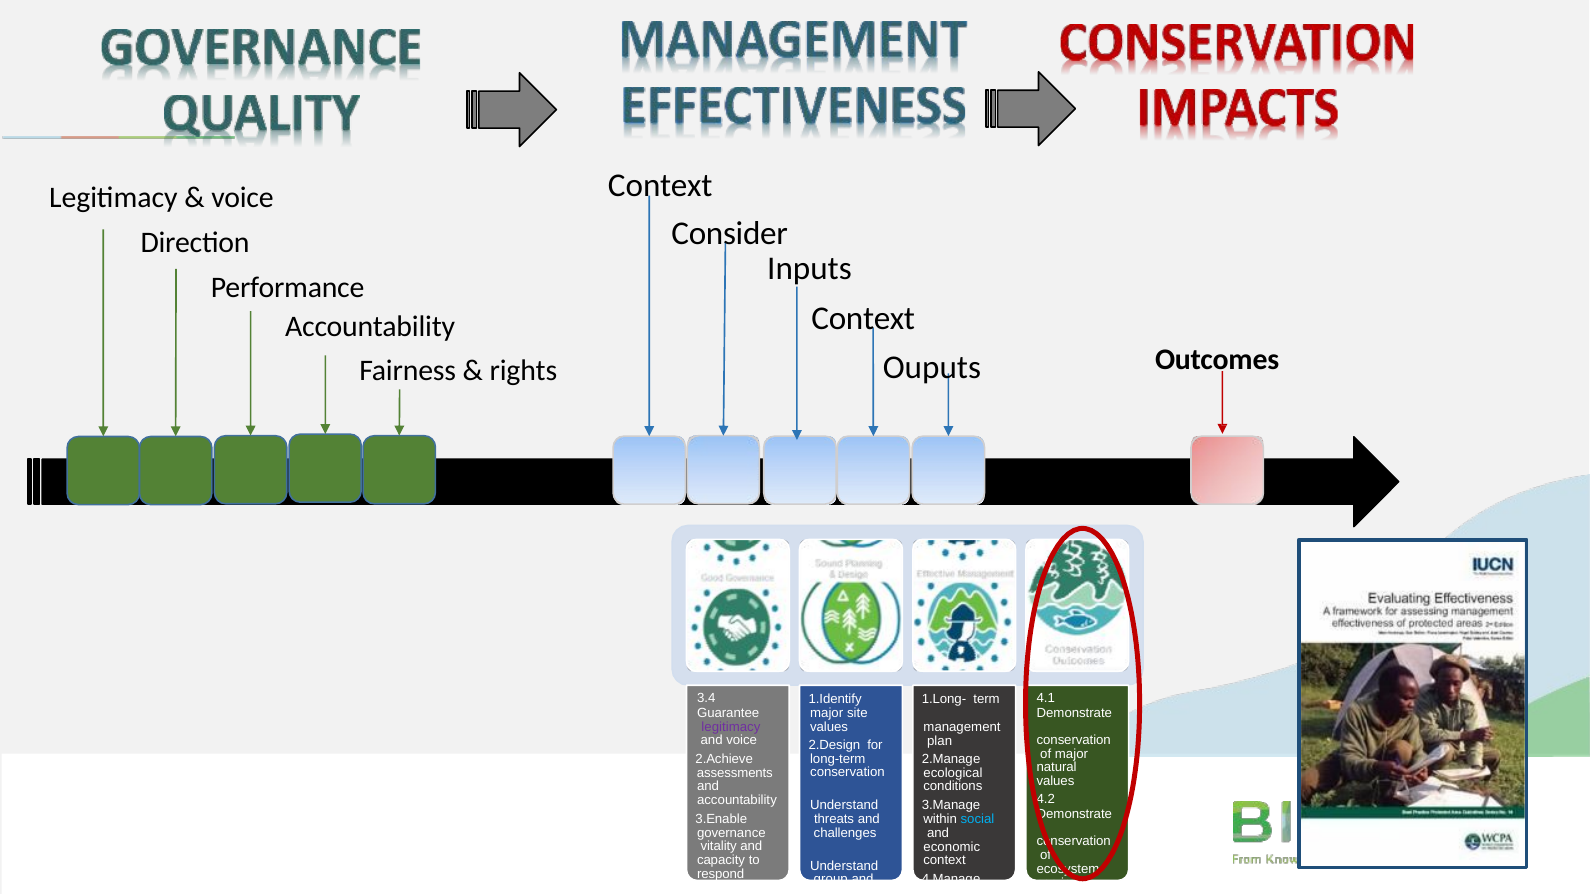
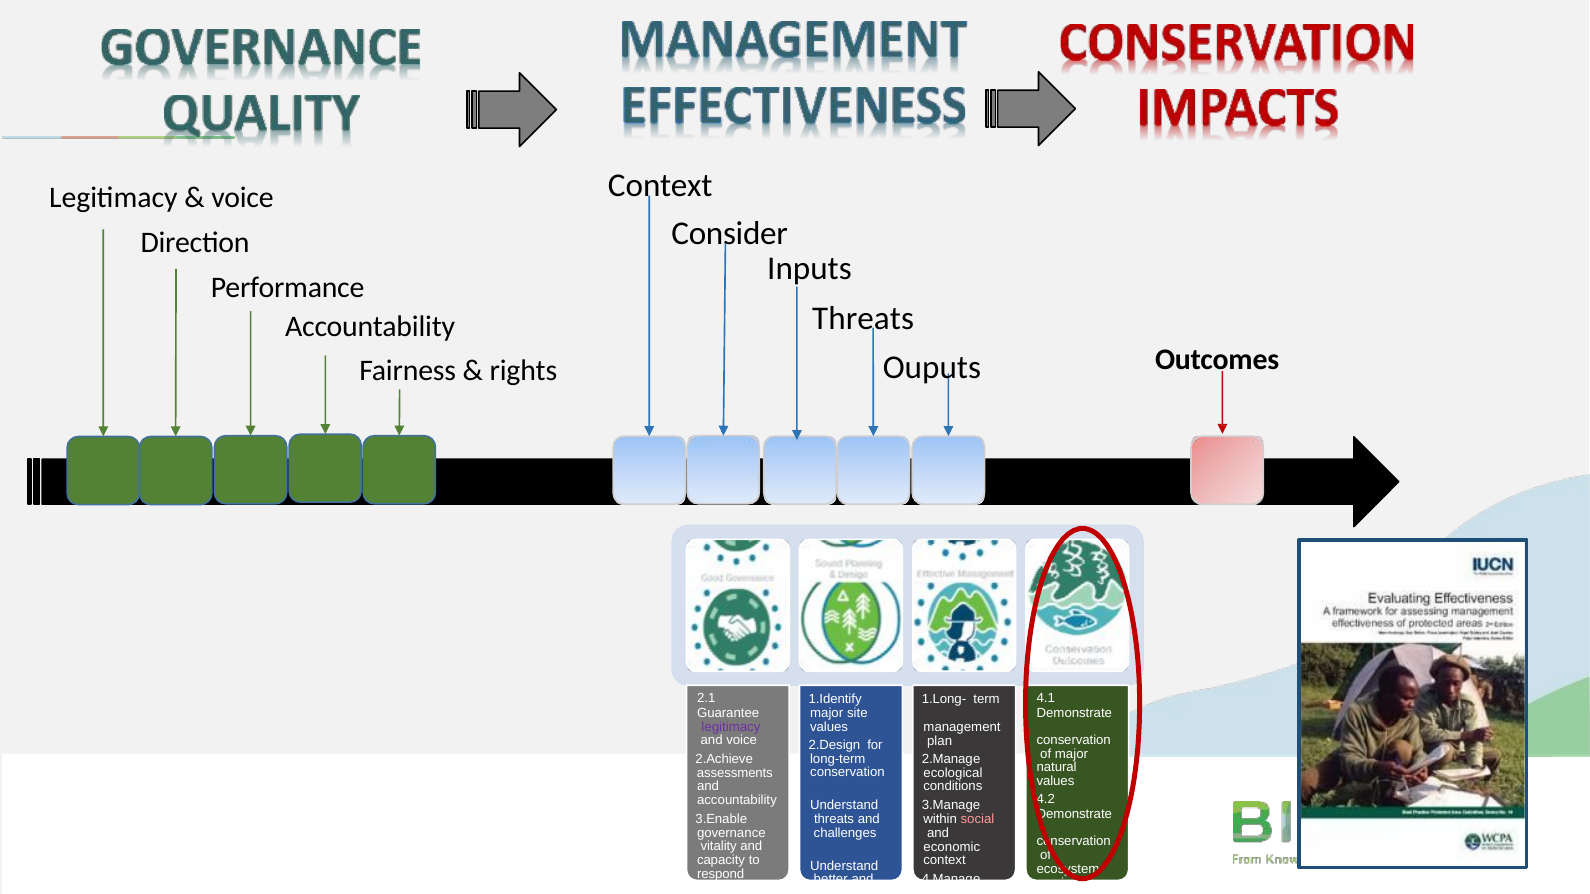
Context at (863, 319): Context -> Threats
3.4: 3.4 -> 2.1
social colour: light blue -> pink
group: group -> better
